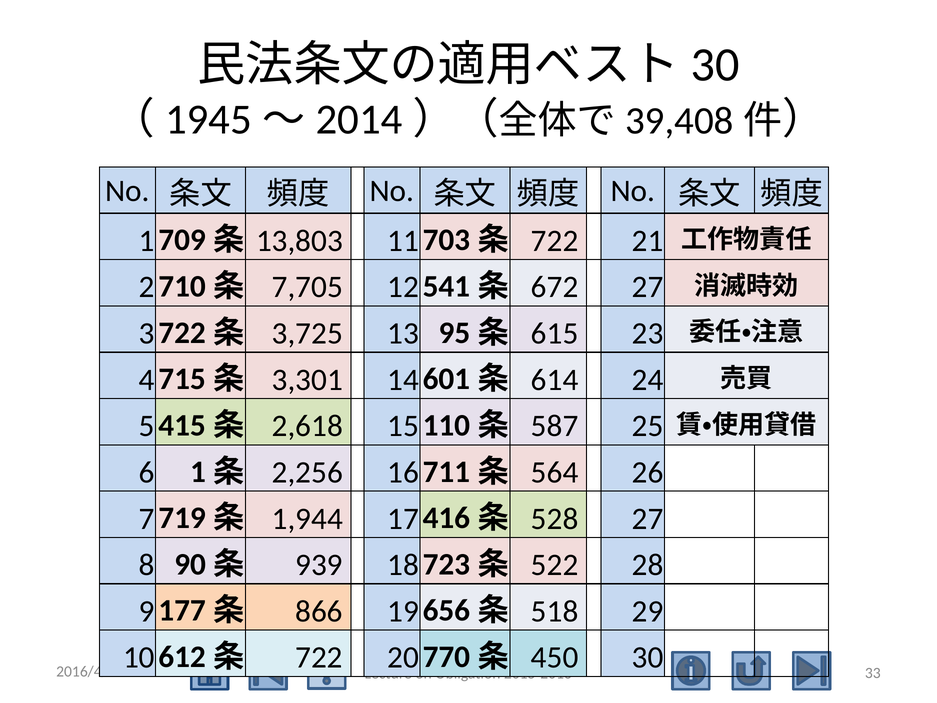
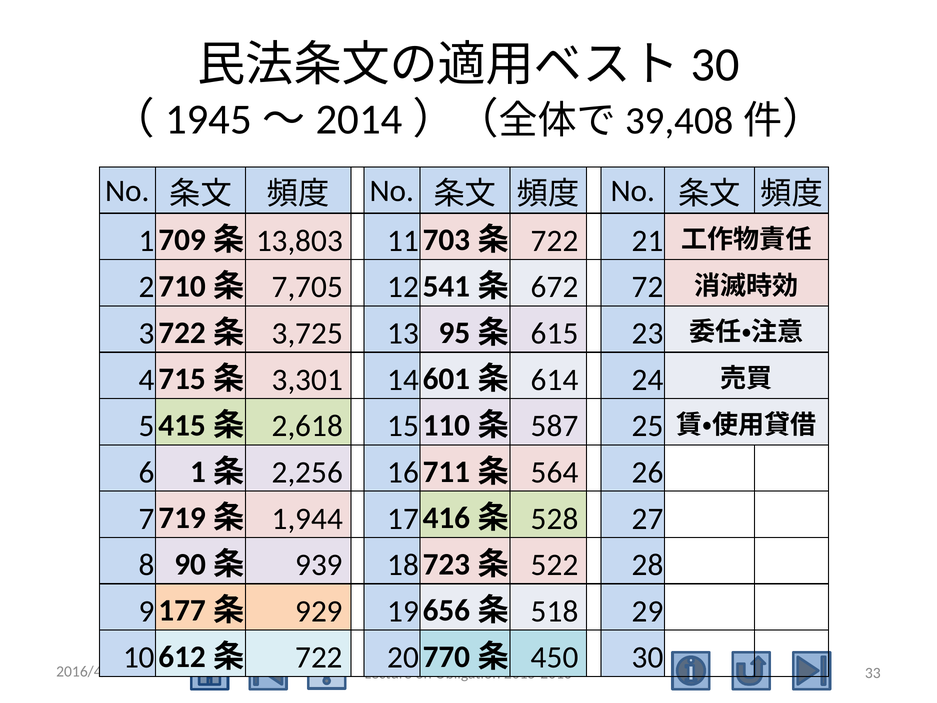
672 27: 27 -> 72
866: 866 -> 929
